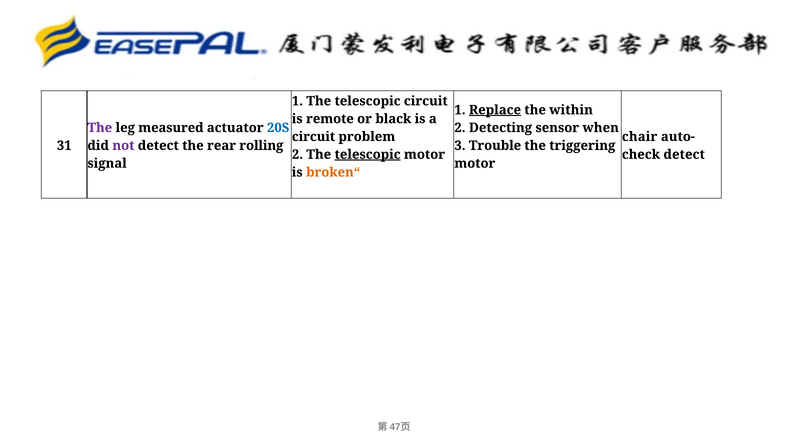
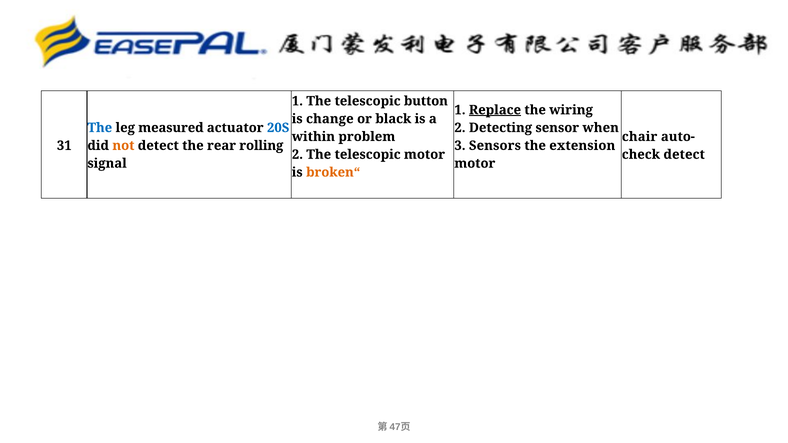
telescopic circuit: circuit -> button
within: within -> wiring
remote: remote -> change
The at (100, 128) colour: purple -> blue
circuit at (313, 137): circuit -> within
not colour: purple -> orange
Trouble: Trouble -> Sensors
triggering: triggering -> extension
telescopic at (368, 155) underline: present -> none
